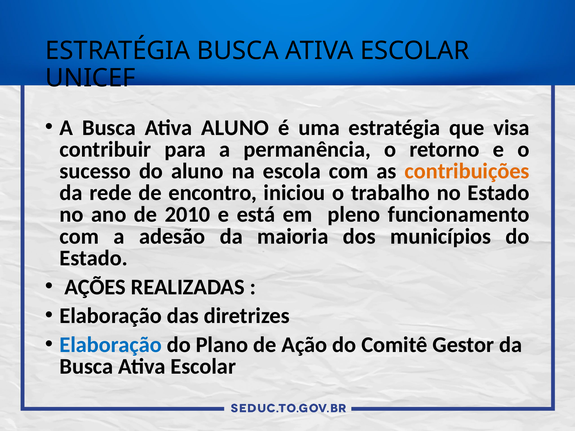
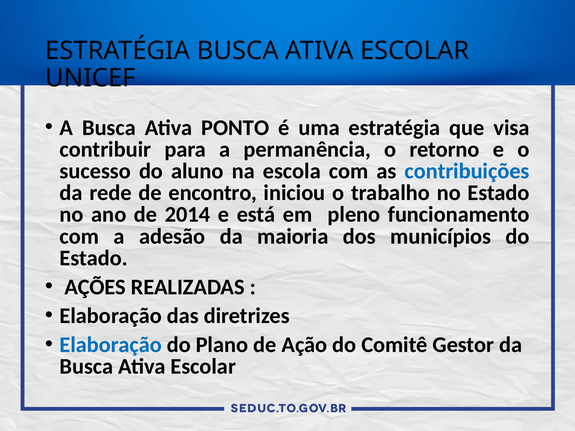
Ativa ALUNO: ALUNO -> PONTO
contribuições colour: orange -> blue
2010: 2010 -> 2014
